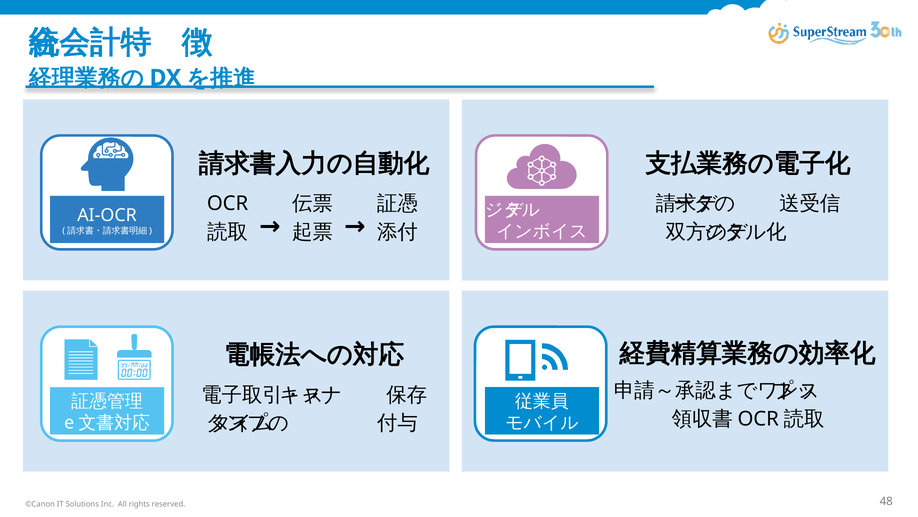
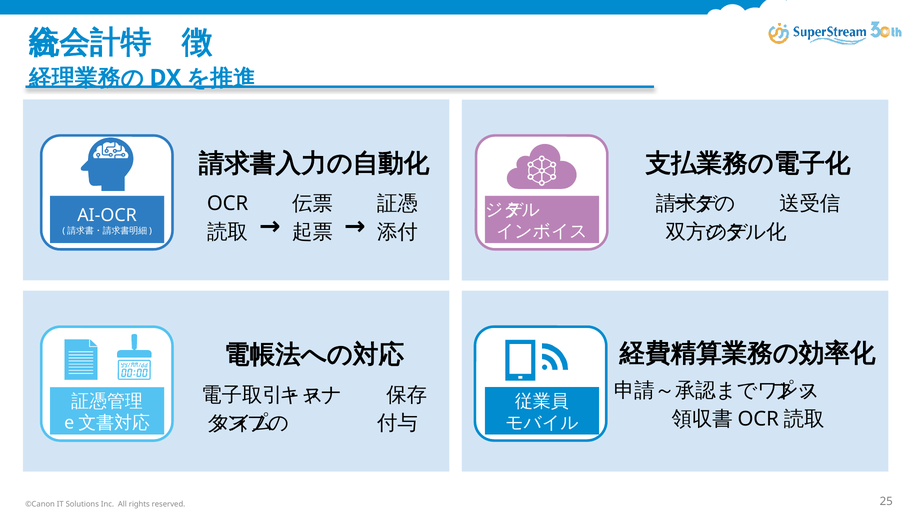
48: 48 -> 25
